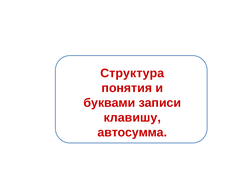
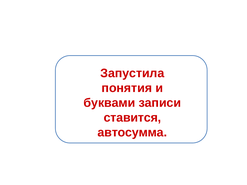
Структура: Структура -> Запустила
клавишу: клавишу -> ставится
